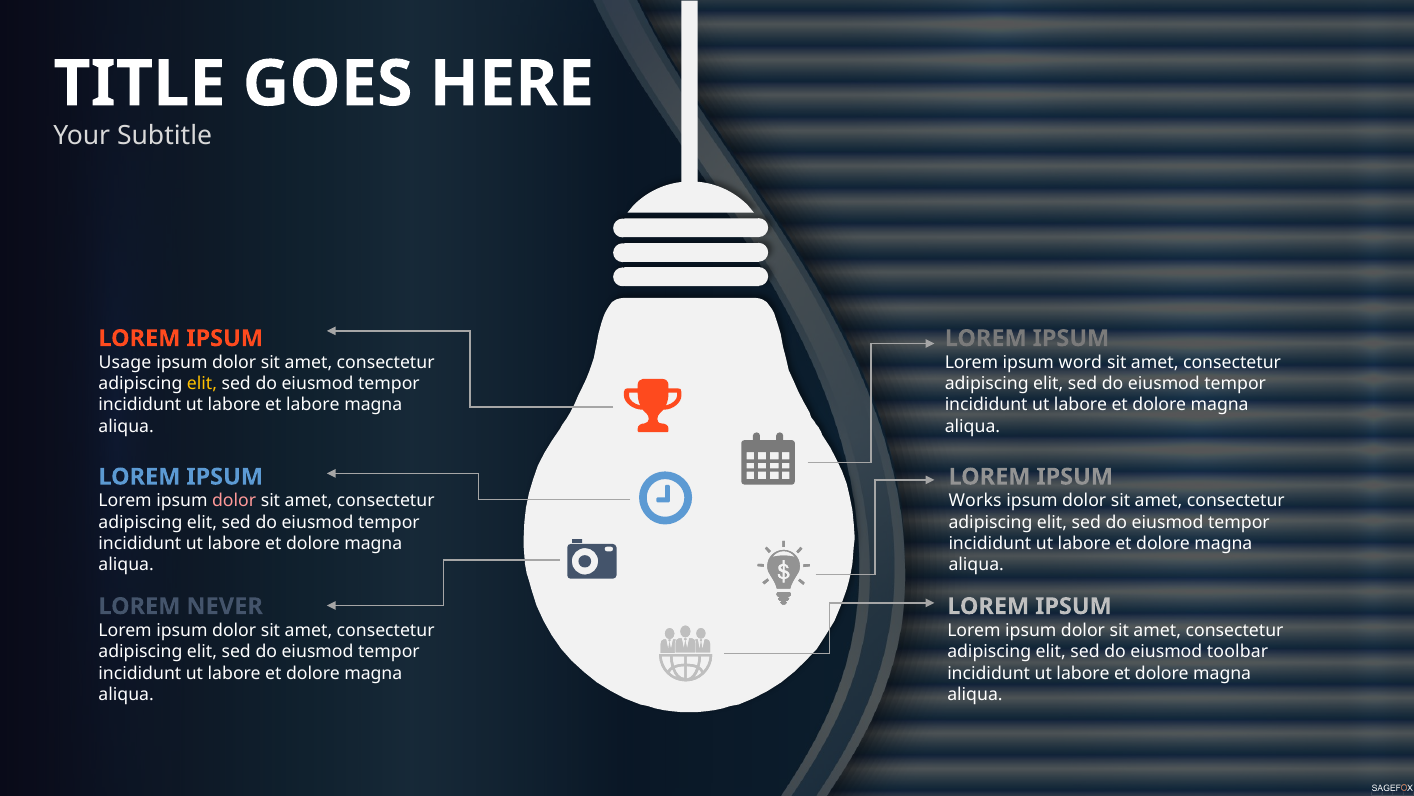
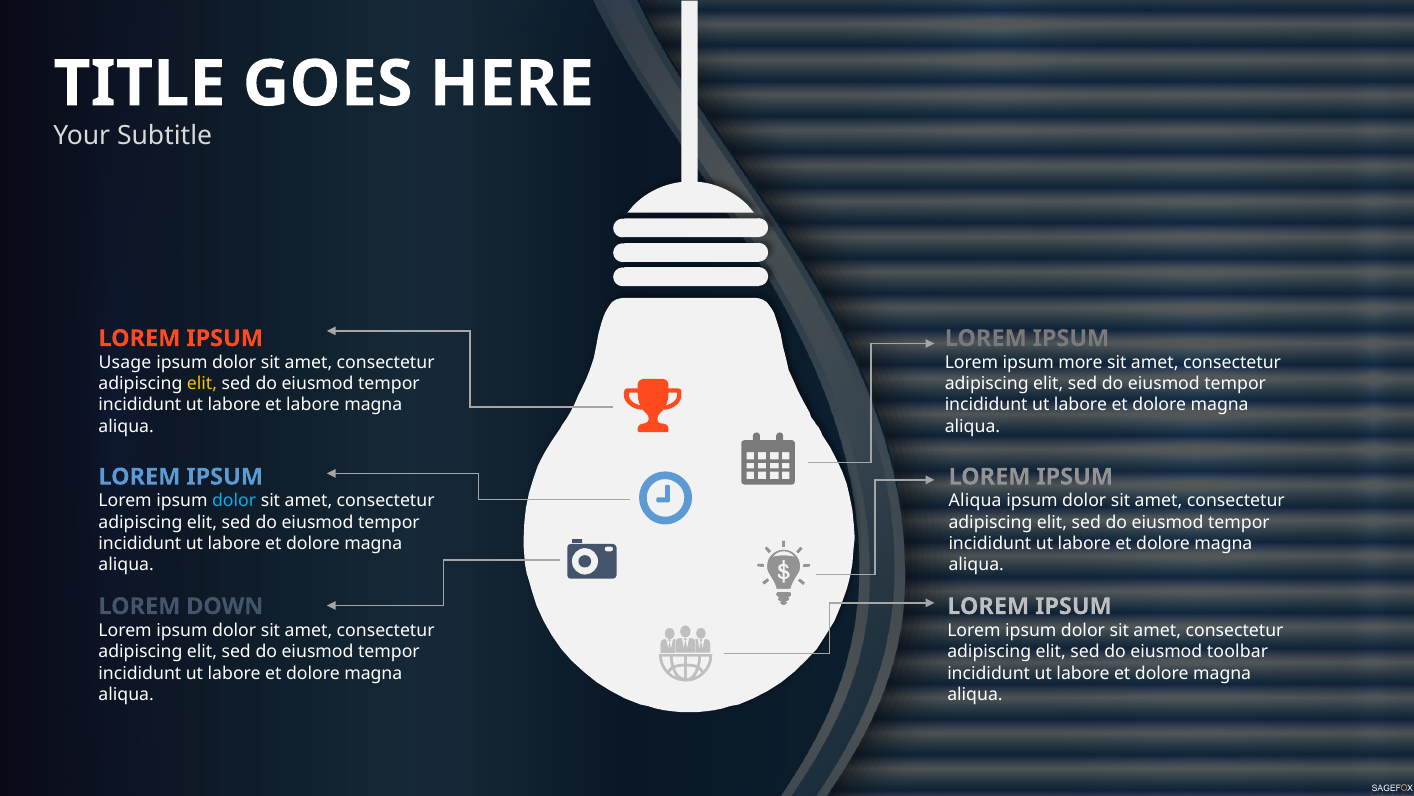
word: word -> more
dolor at (234, 501) colour: pink -> light blue
Works at (975, 501): Works -> Aliqua
NEVER: NEVER -> DOWN
